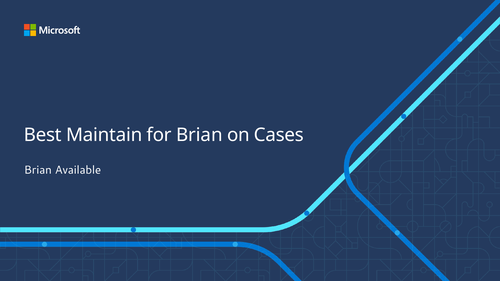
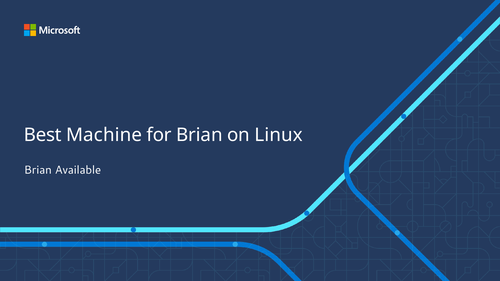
Maintain: Maintain -> Machine
Cases: Cases -> Linux
